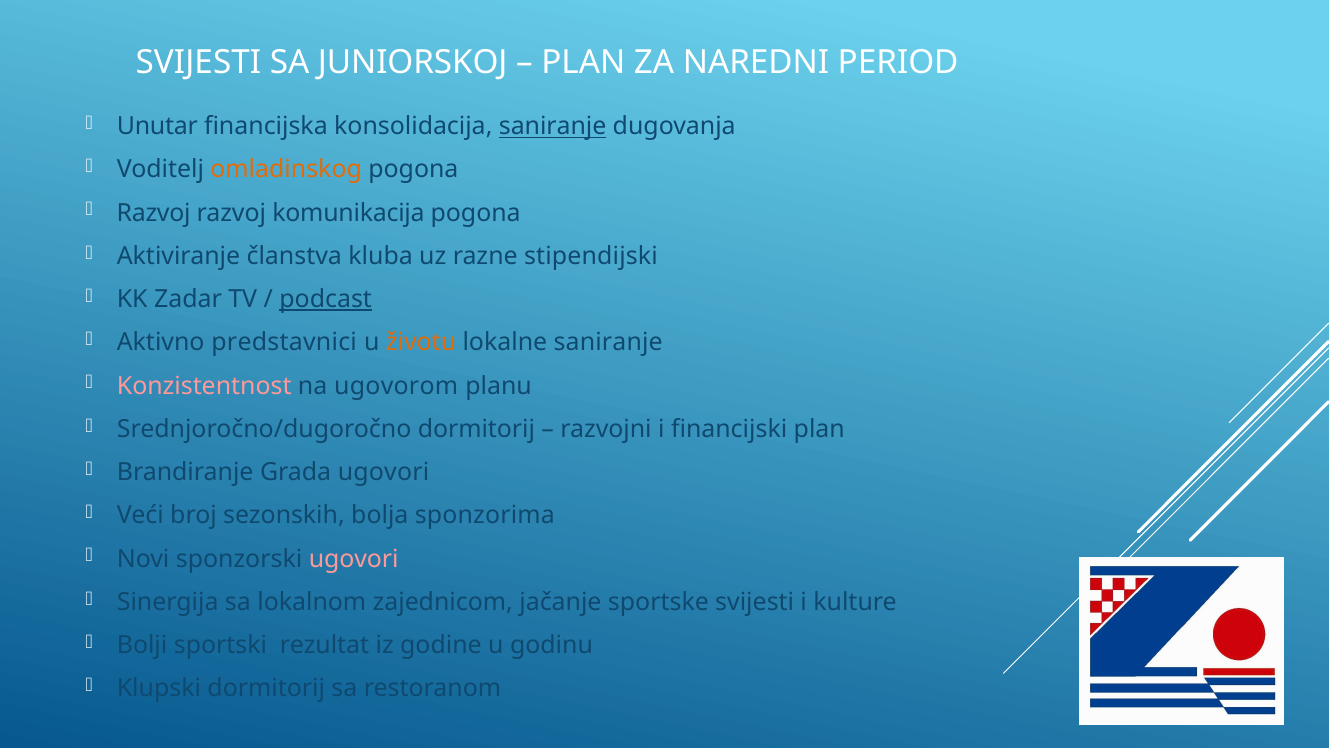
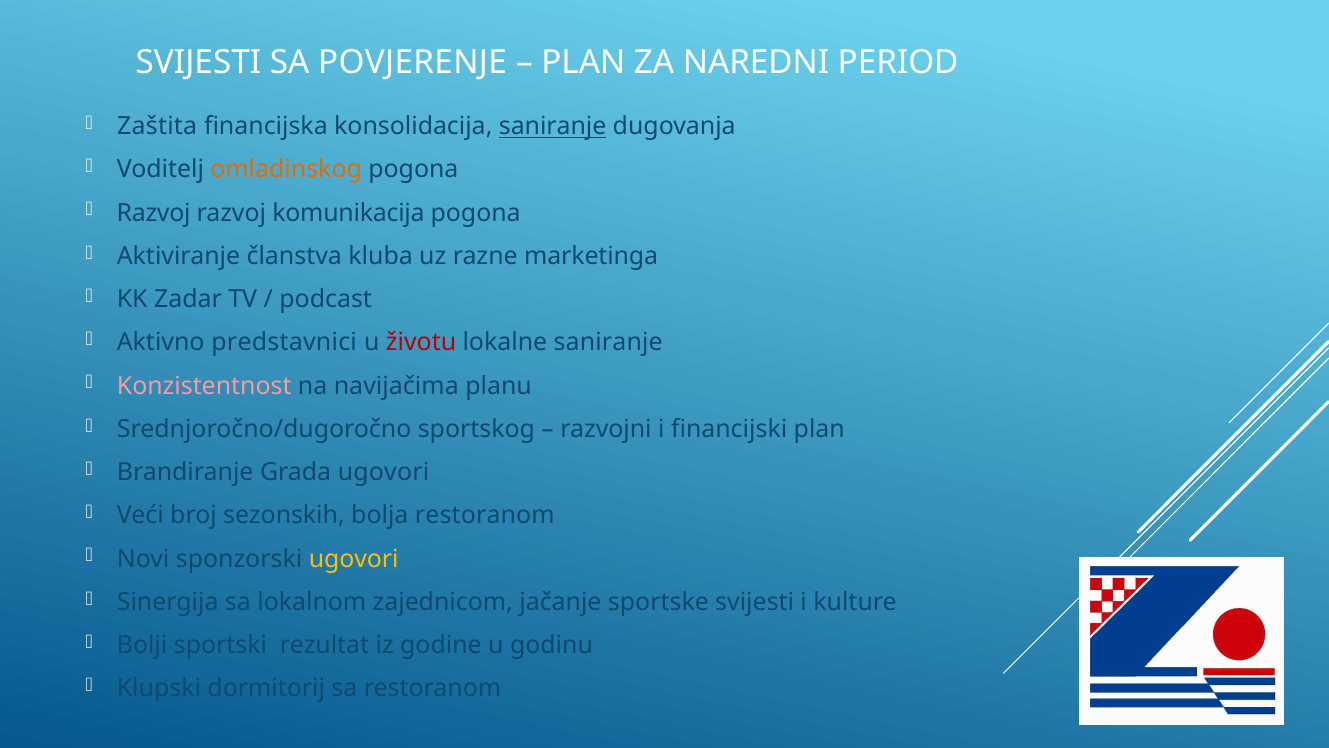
JUNIORSKOJ: JUNIORSKOJ -> POVJERENJE
Unutar: Unutar -> Zaštita
stipendijski: stipendijski -> marketinga
podcast underline: present -> none
životu colour: orange -> red
ugovorom: ugovorom -> navijačima
Srednjoročno/dugoročno dormitorij: dormitorij -> sportskog
bolja sponzorima: sponzorima -> restoranom
ugovori at (354, 559) colour: pink -> yellow
